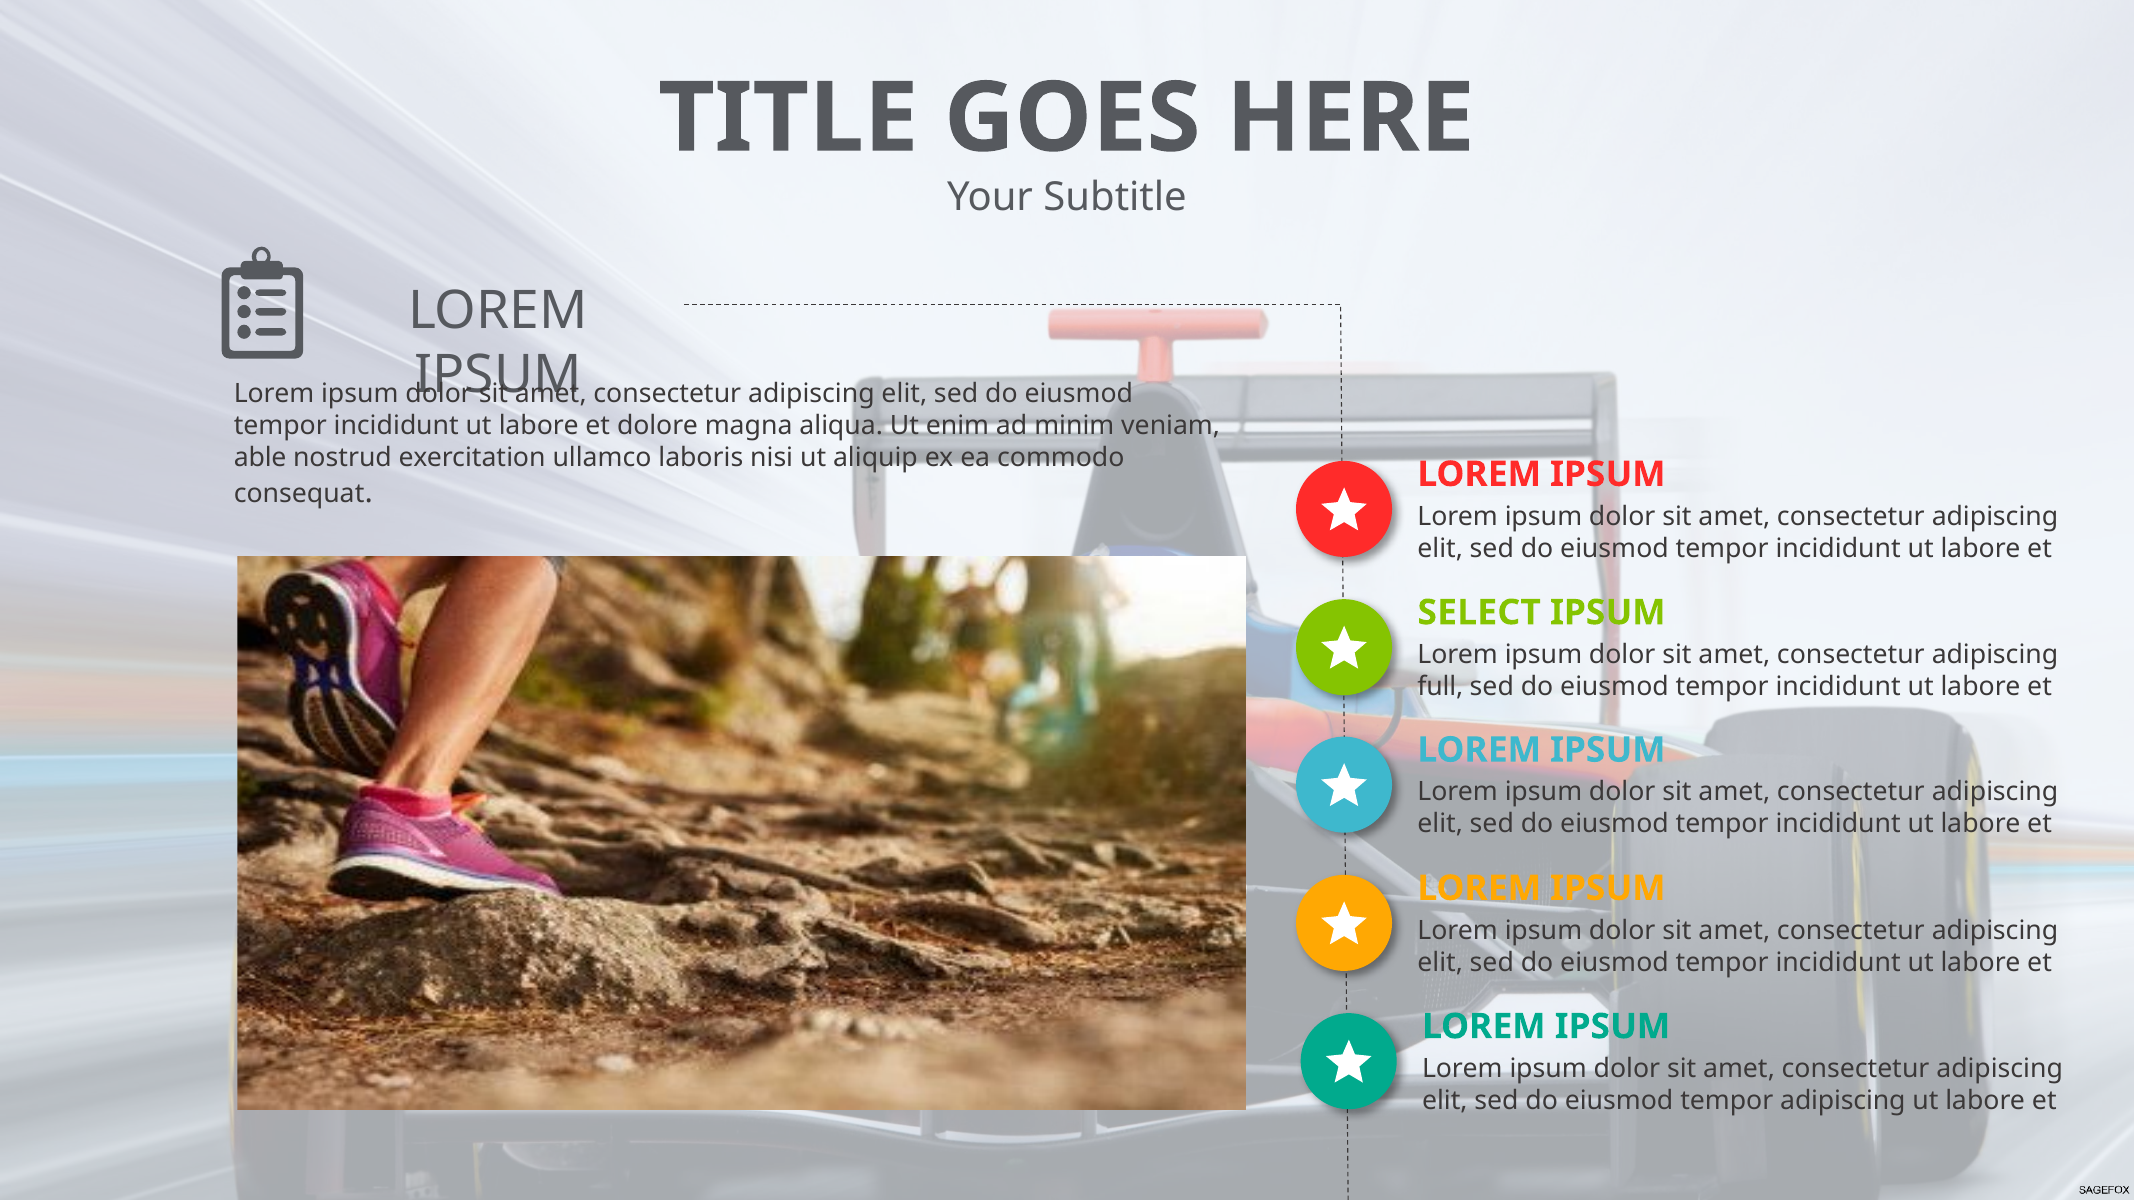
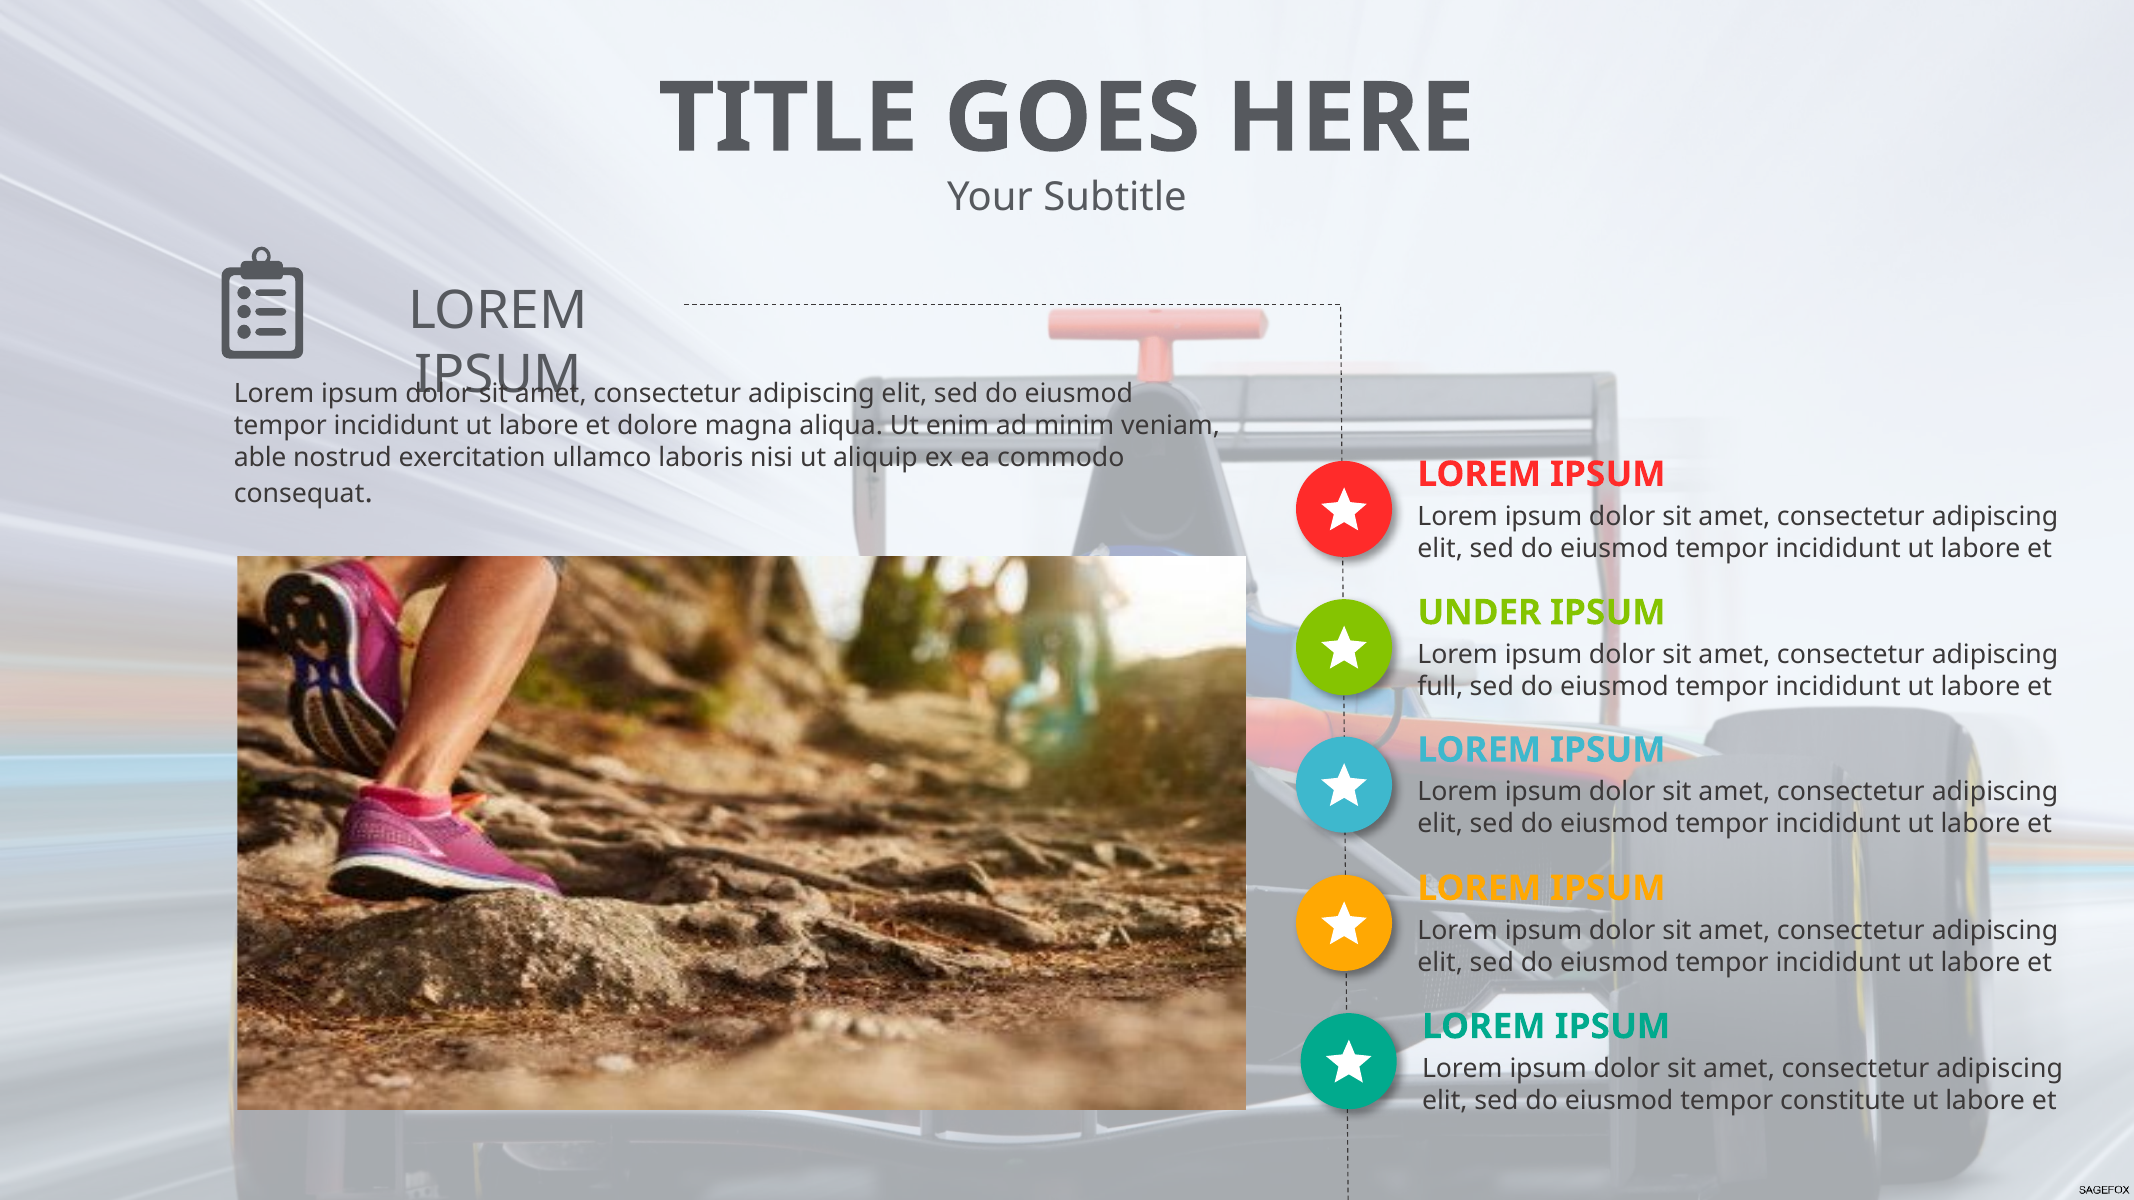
SELECT: SELECT -> UNDER
tempor adipiscing: adipiscing -> constitute
